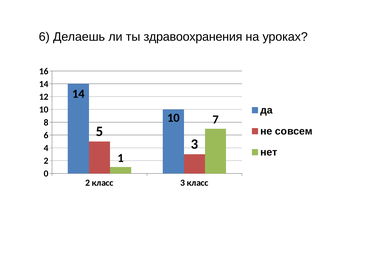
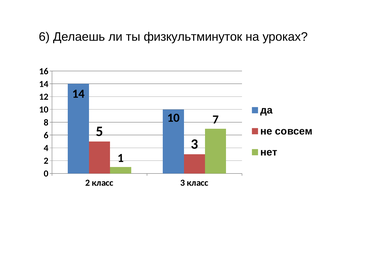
здравоохранения: здравоохранения -> физкультминуток
